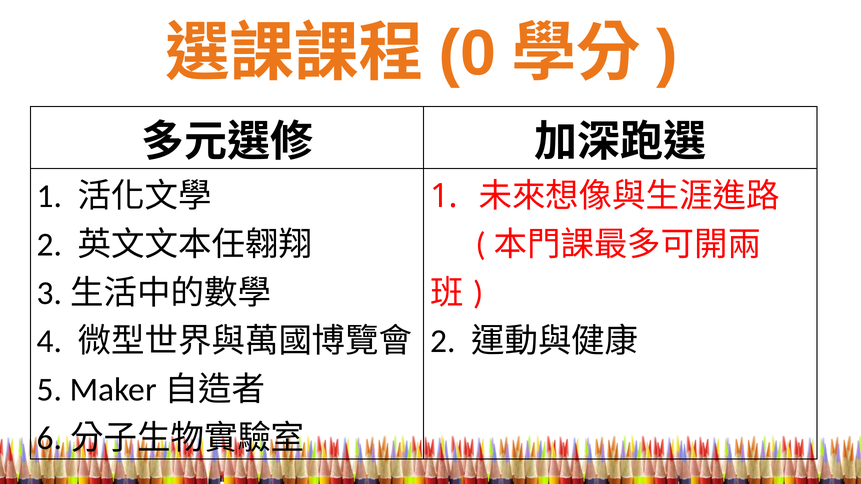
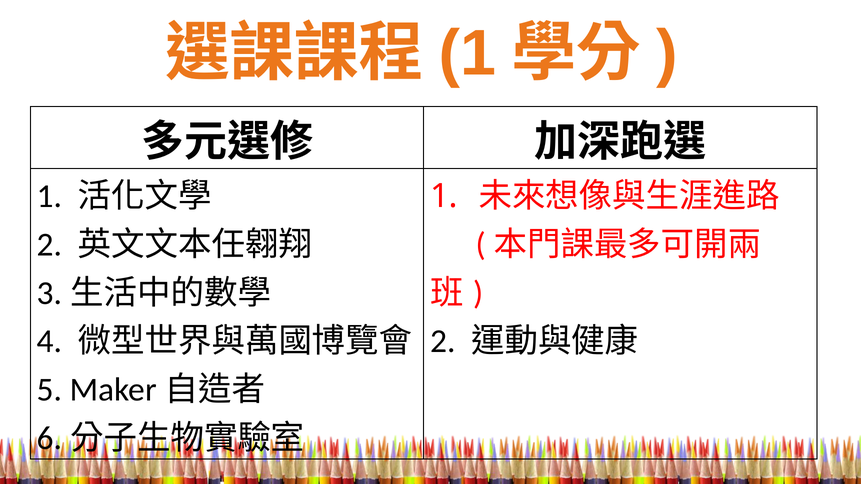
0 at (468, 53): 0 -> 1
